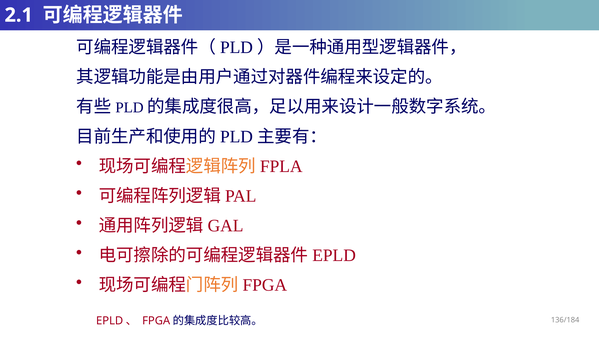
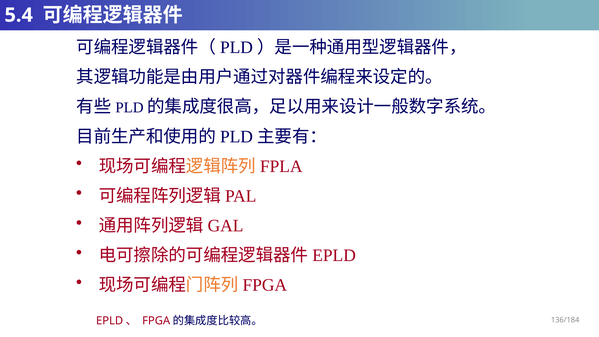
2.1: 2.1 -> 5.4
